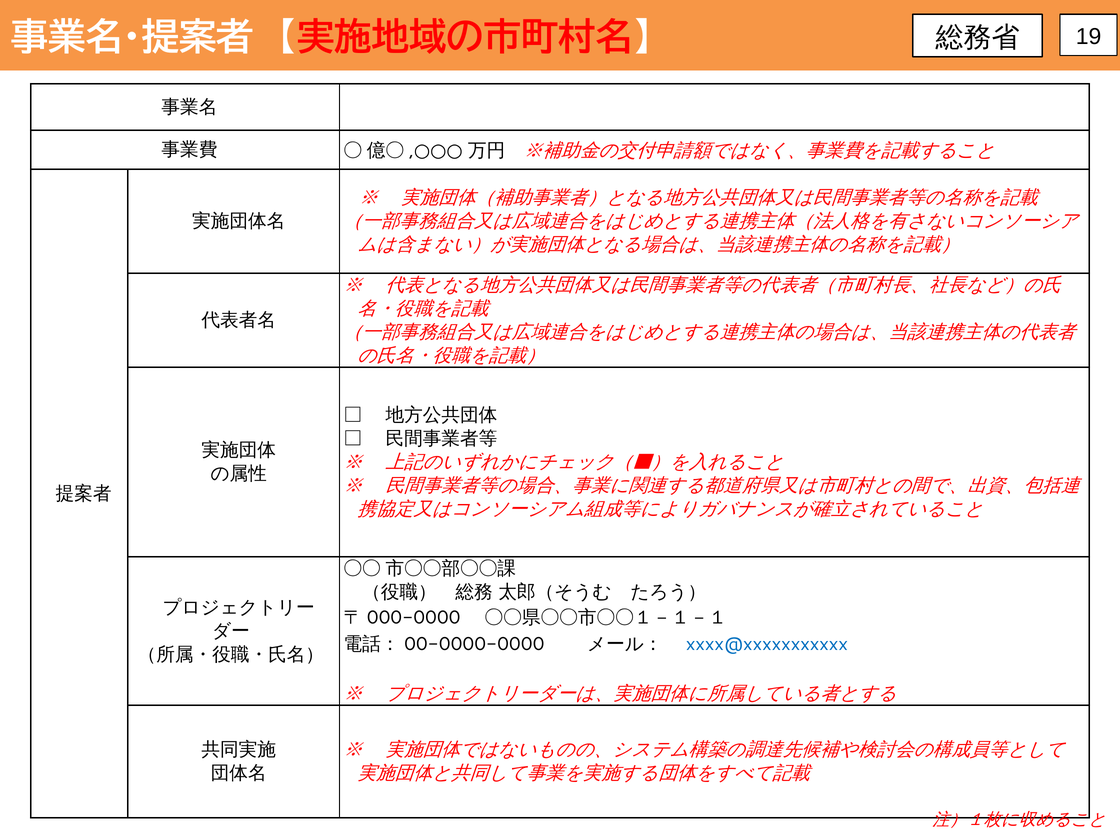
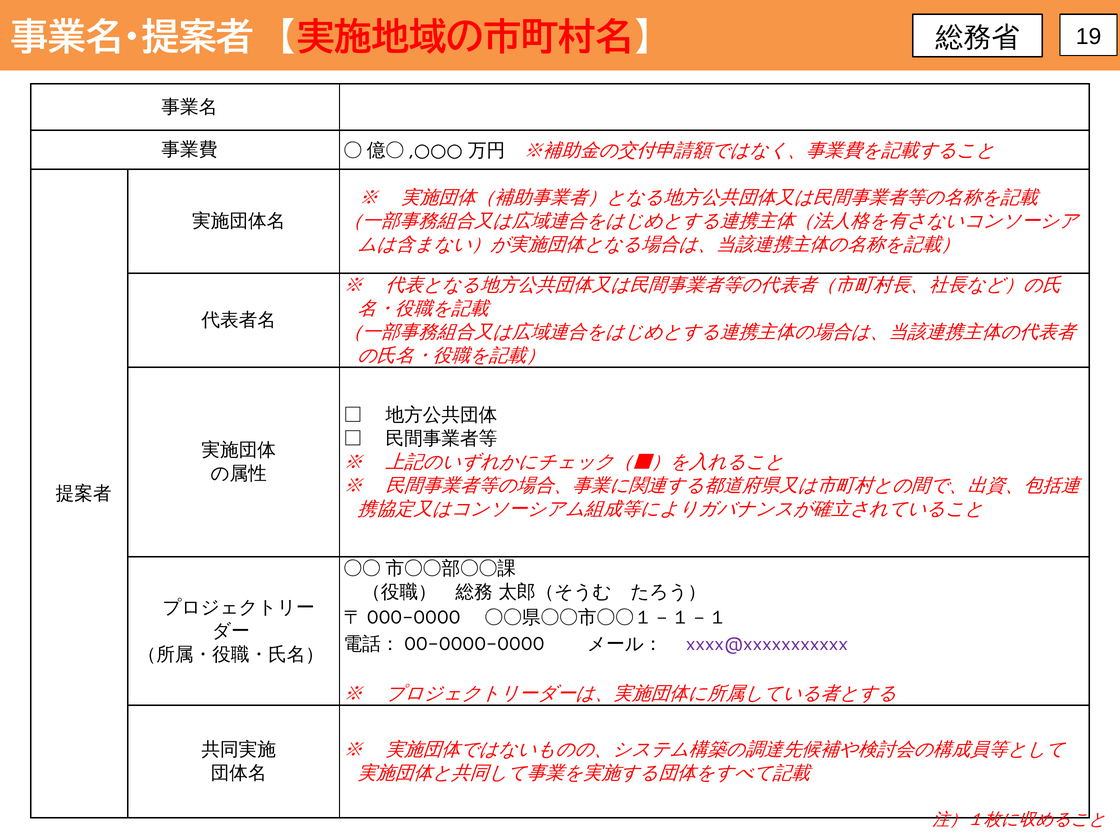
xxxx@xxxxxxxxxxx colour: blue -> purple
